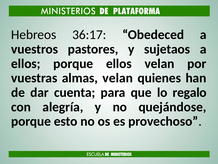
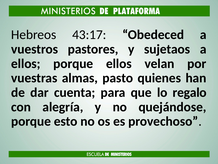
36:17: 36:17 -> 43:17
almas velan: velan -> pasto
